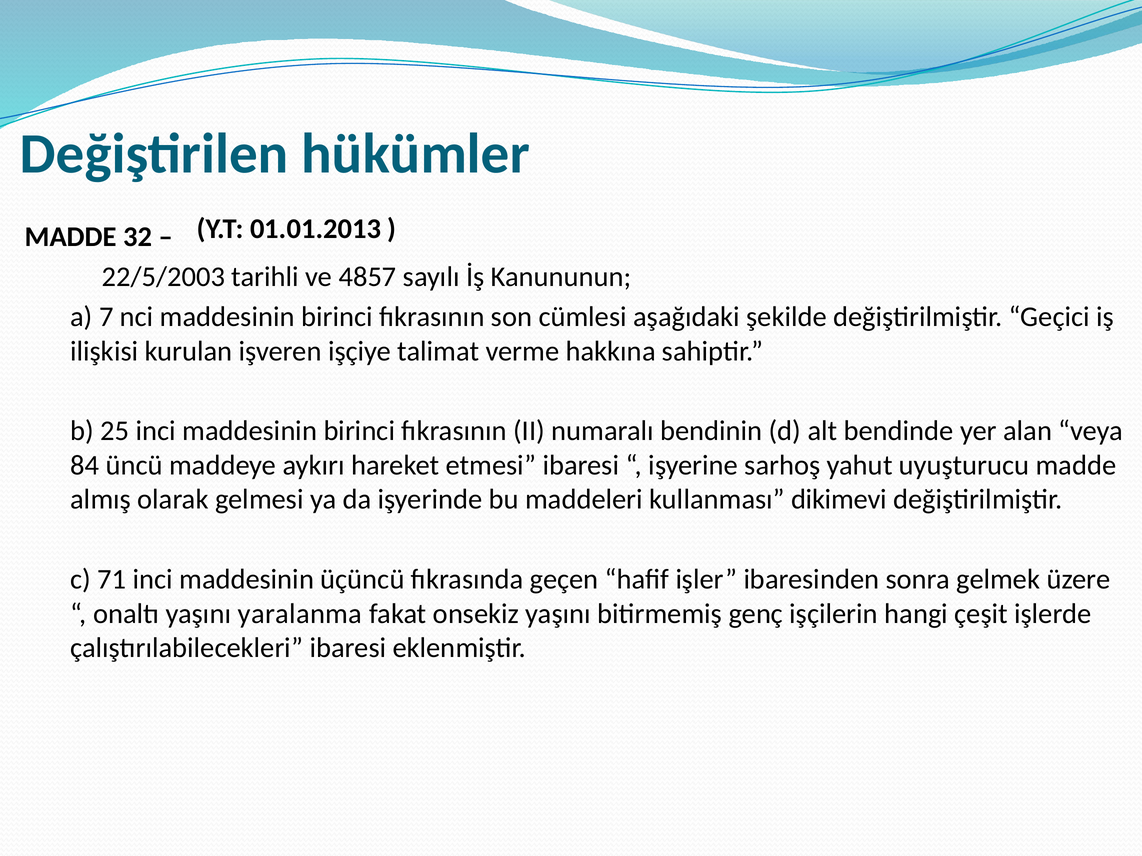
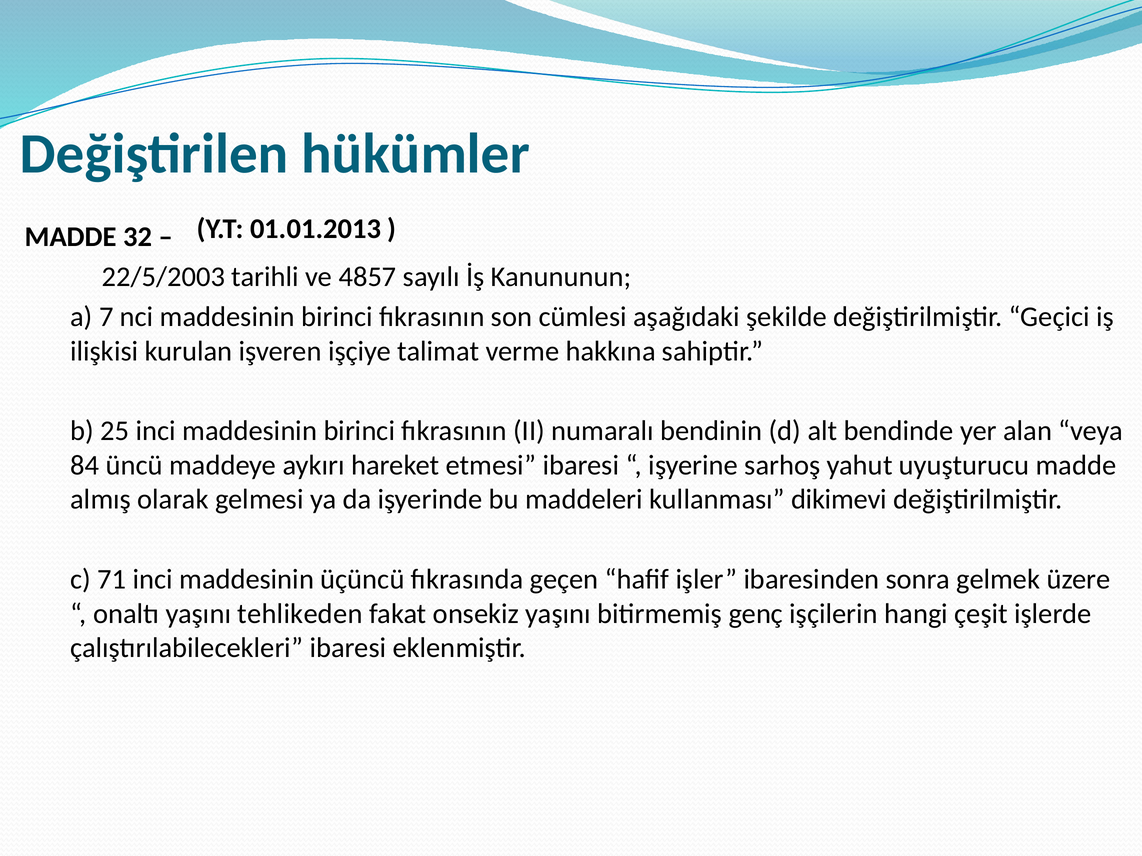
yaralanma: yaralanma -> tehlikeden
